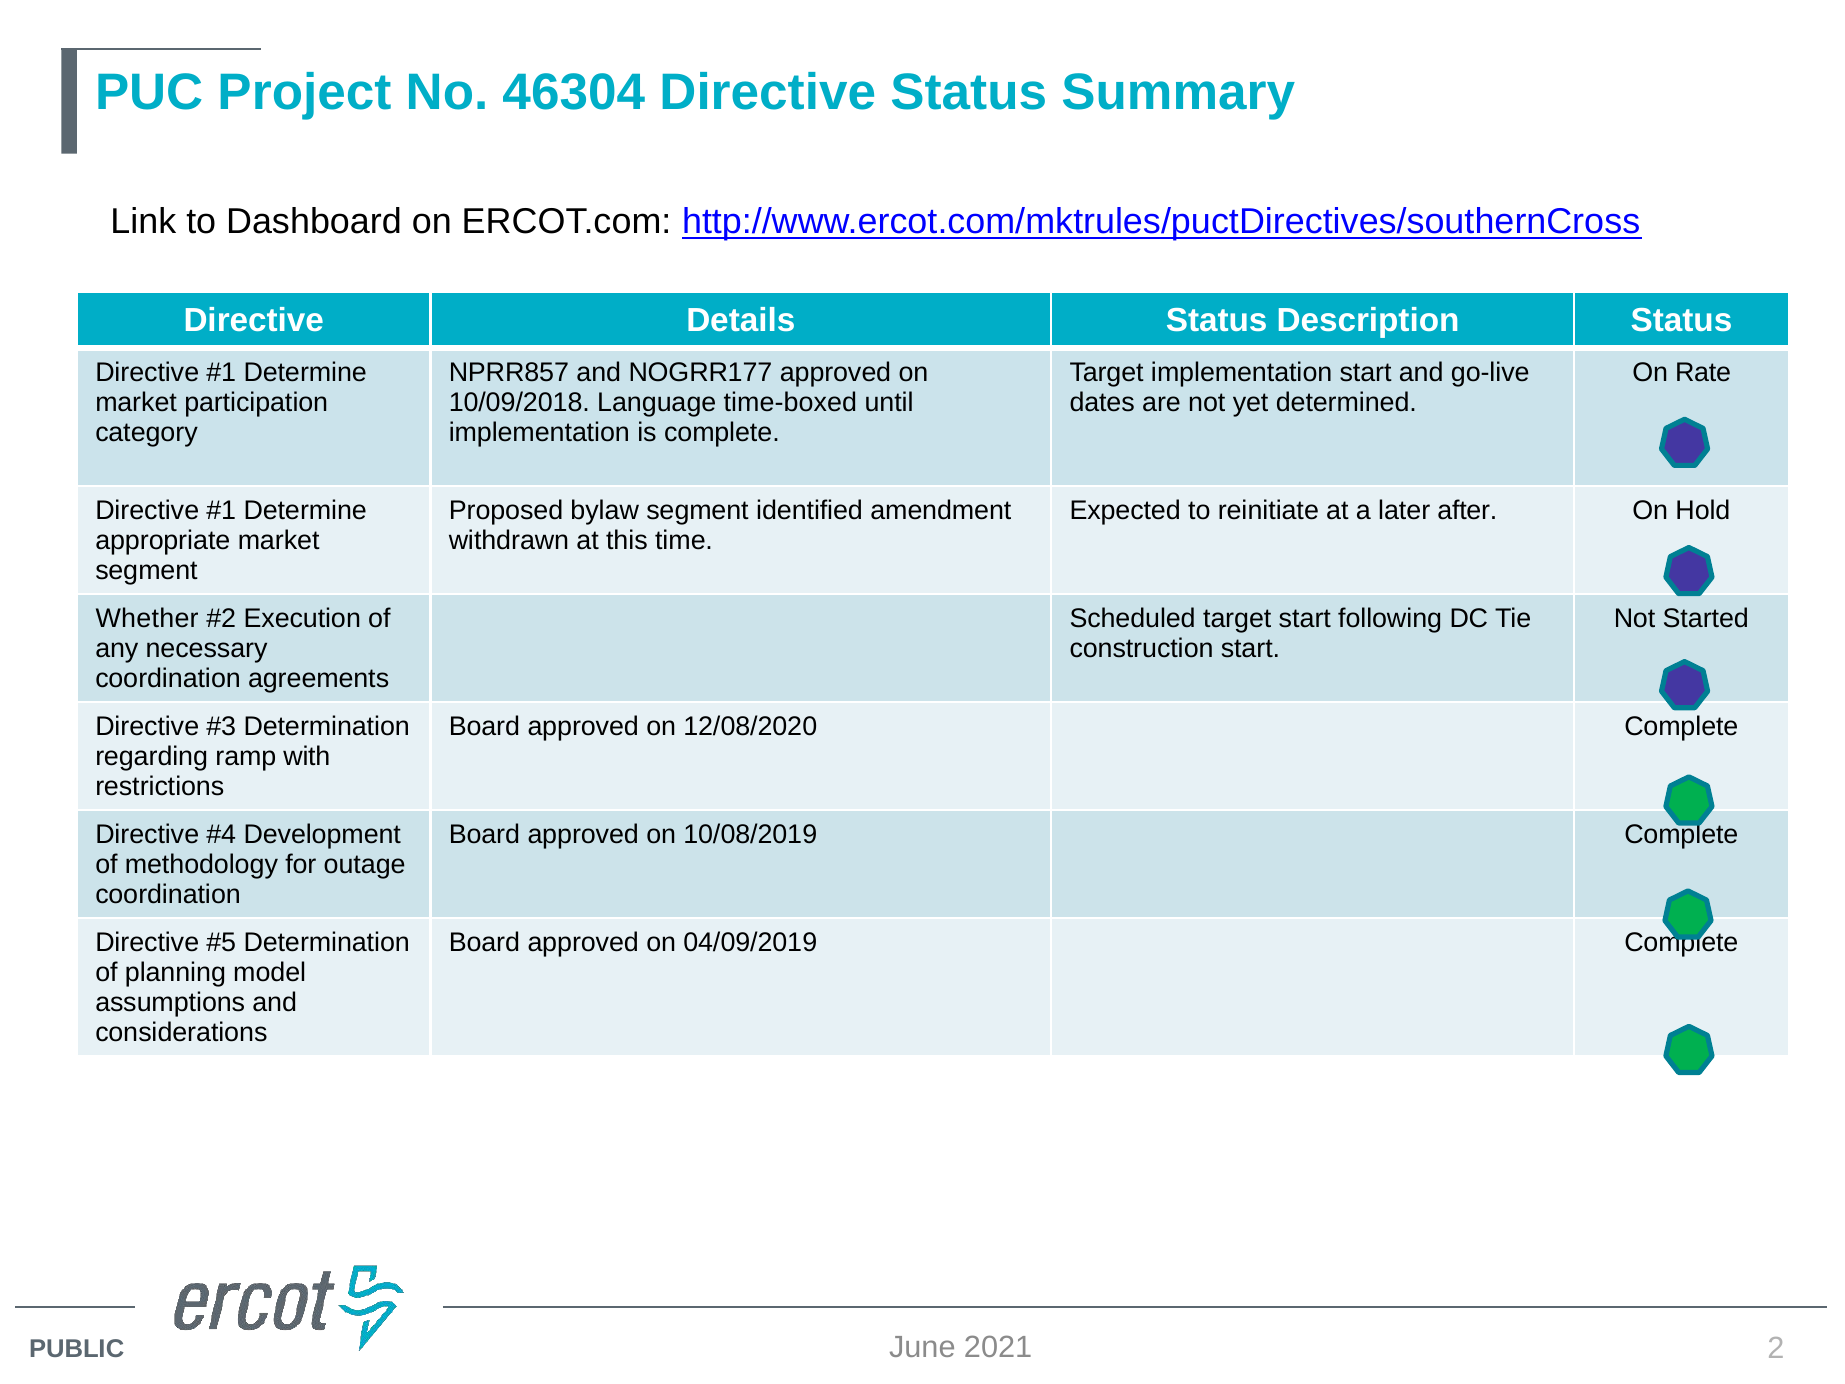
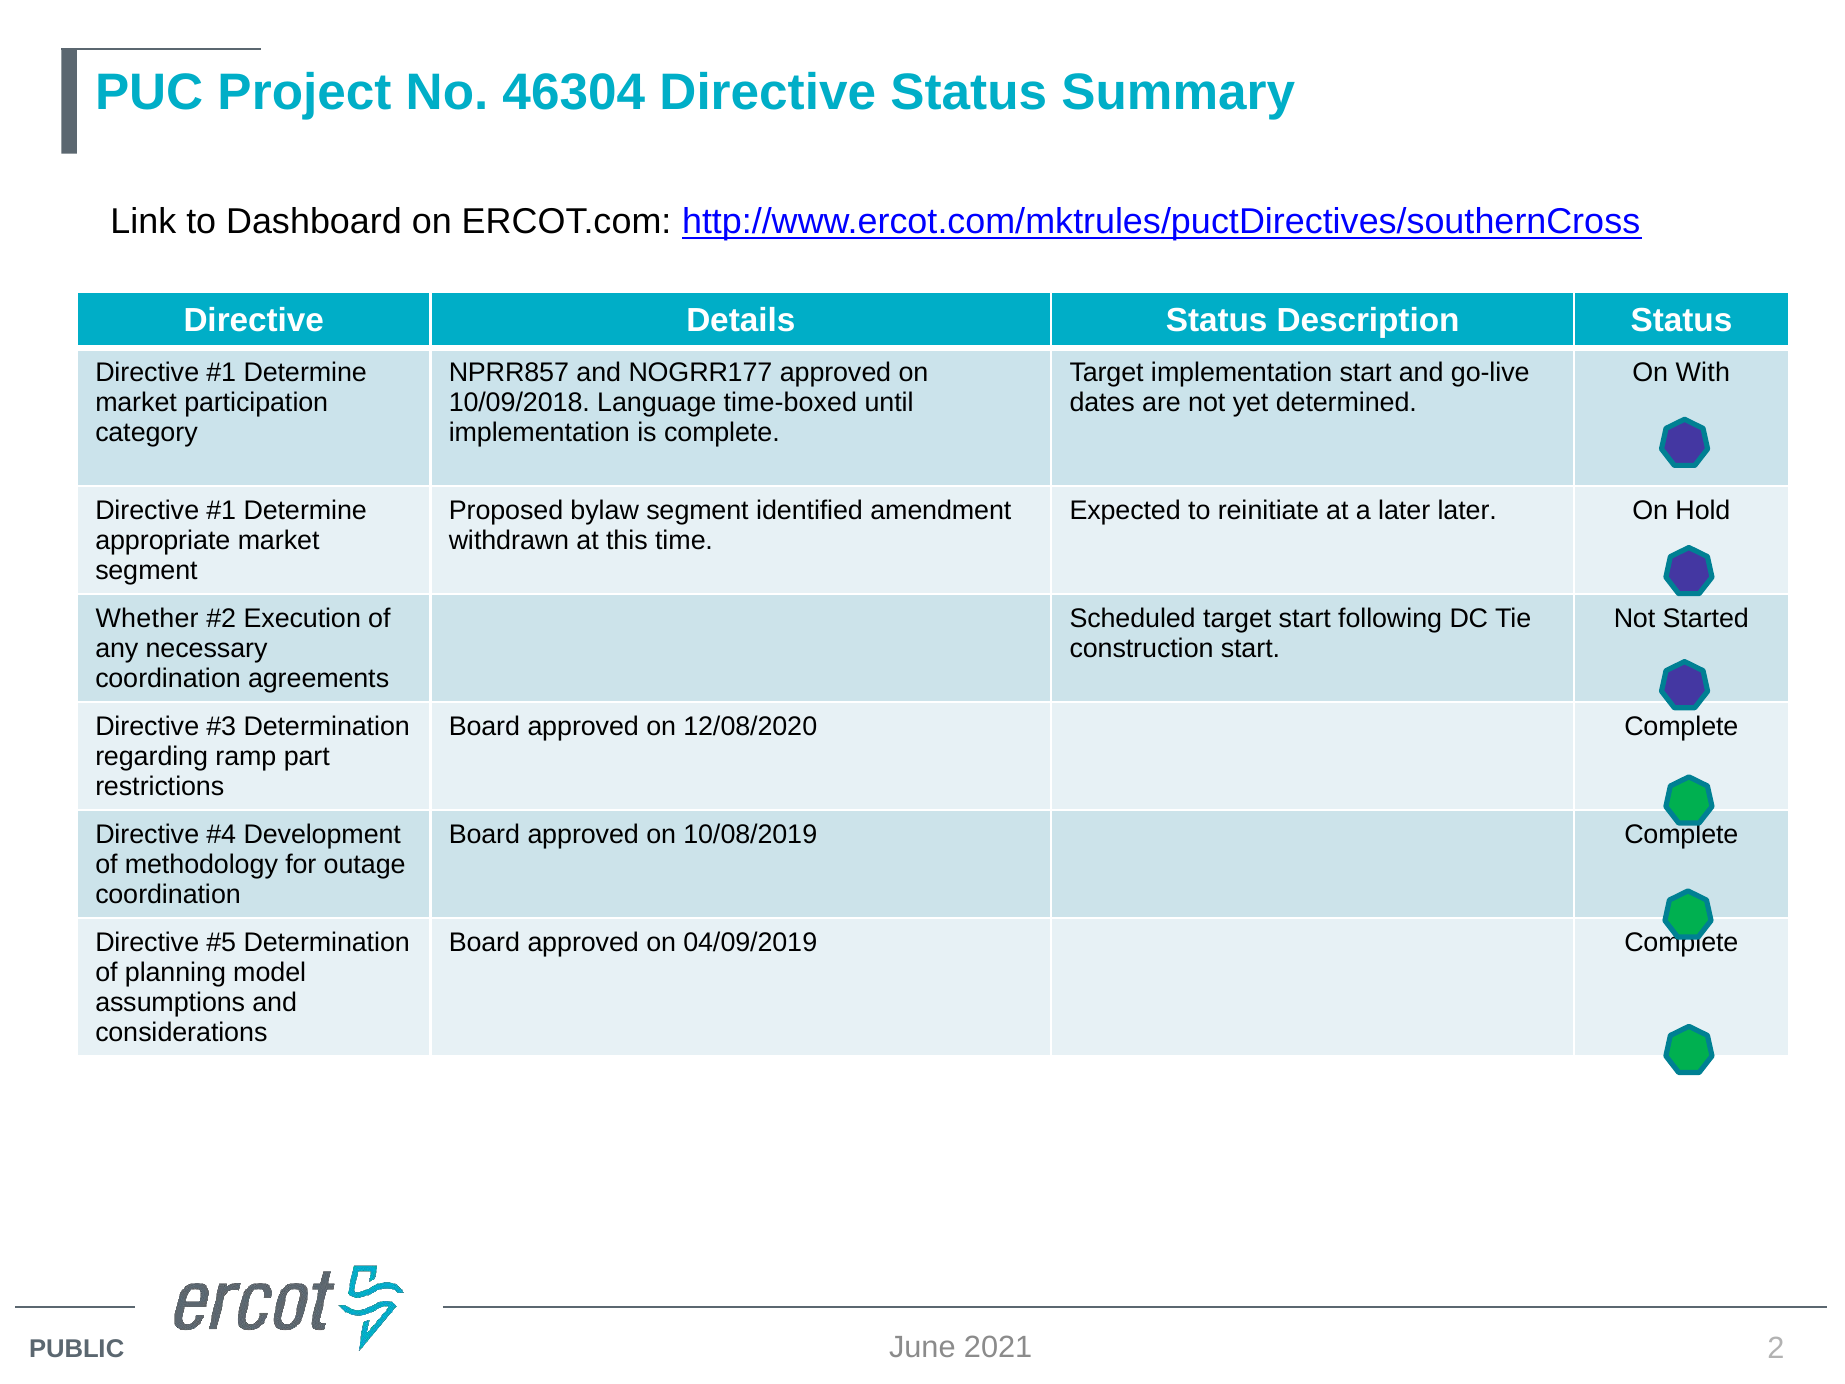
Rate: Rate -> With
later after: after -> later
with: with -> part
